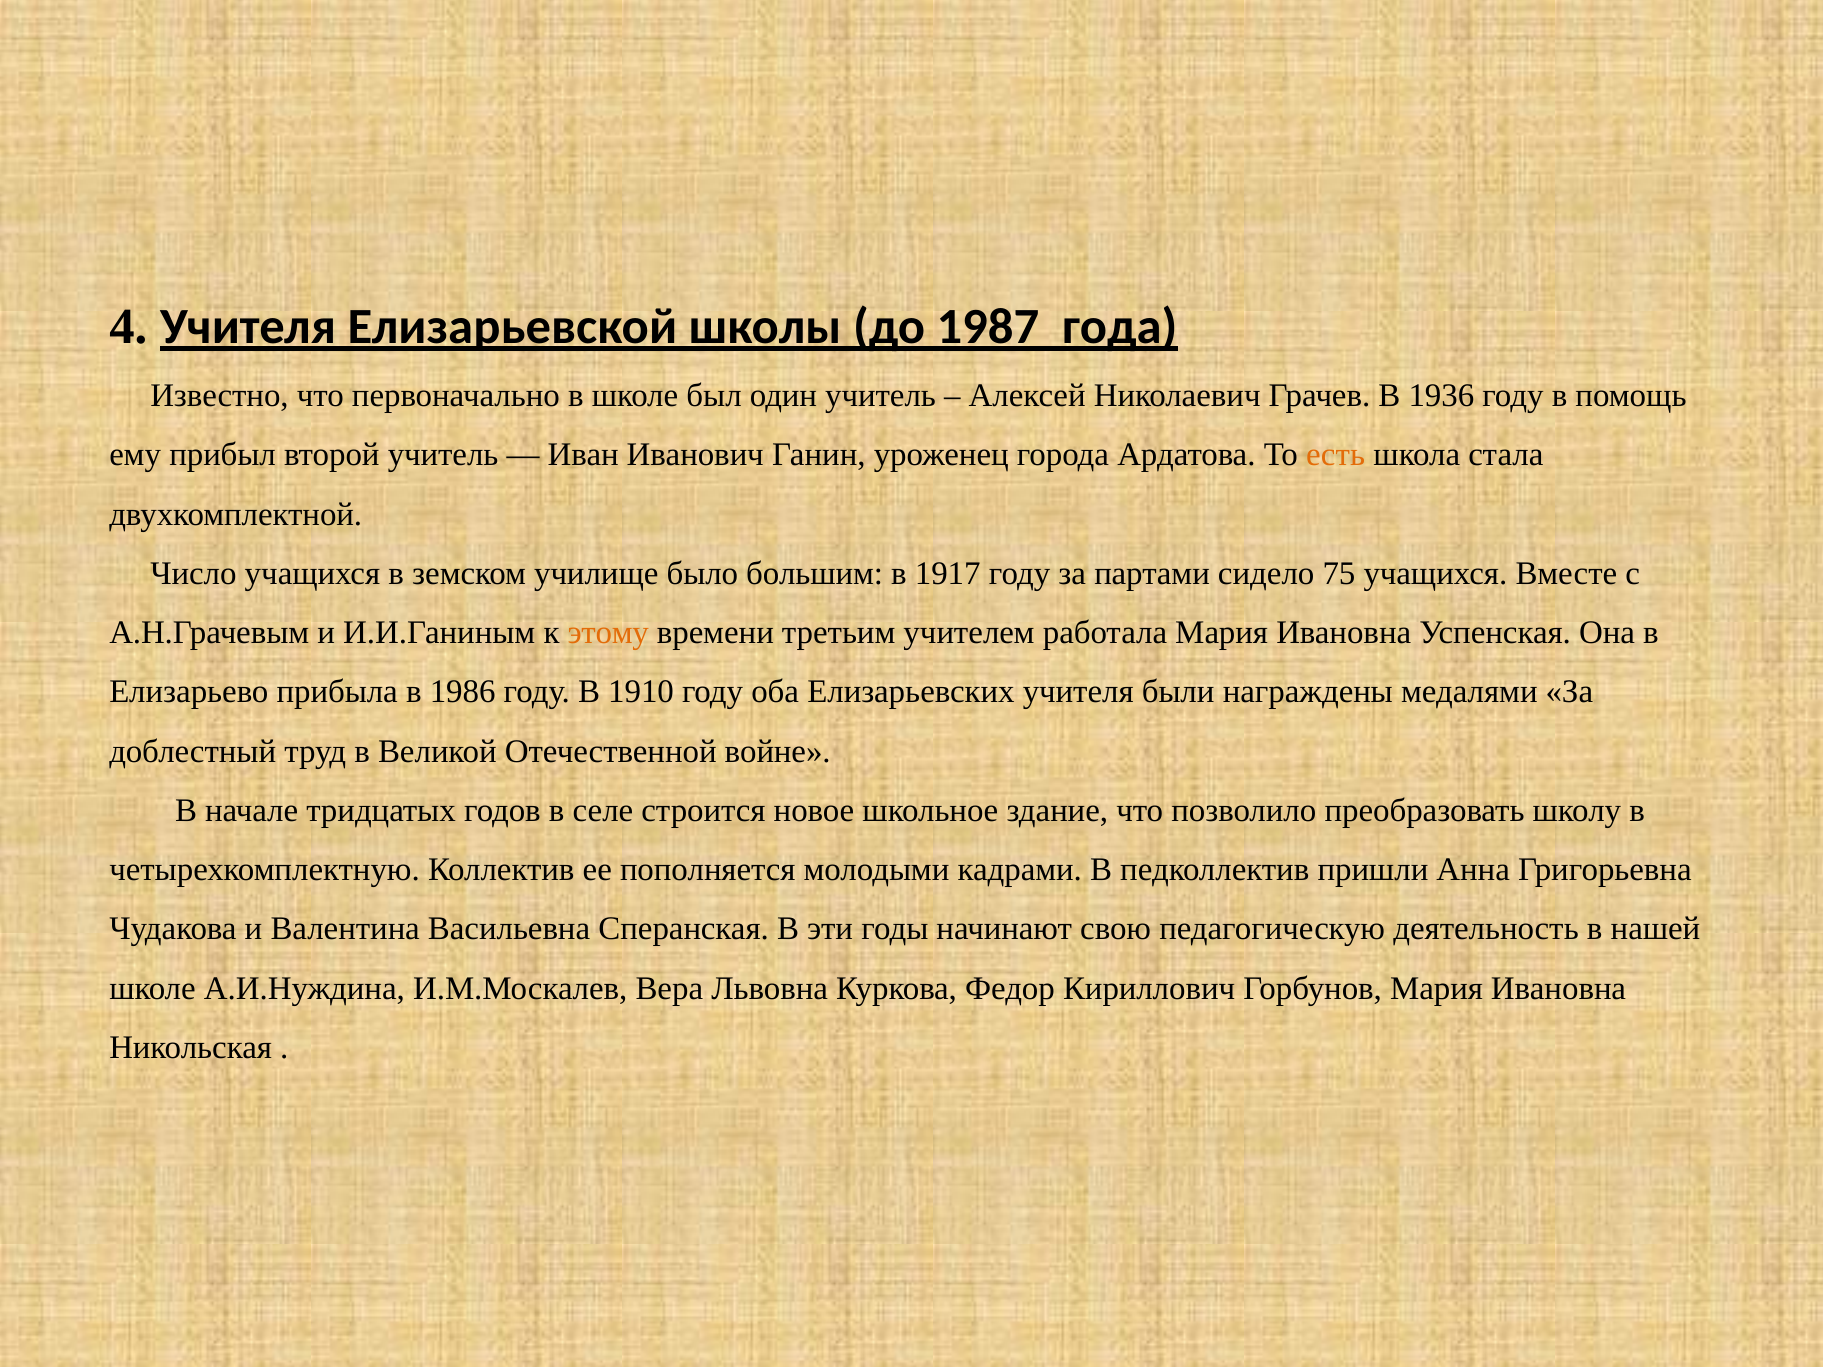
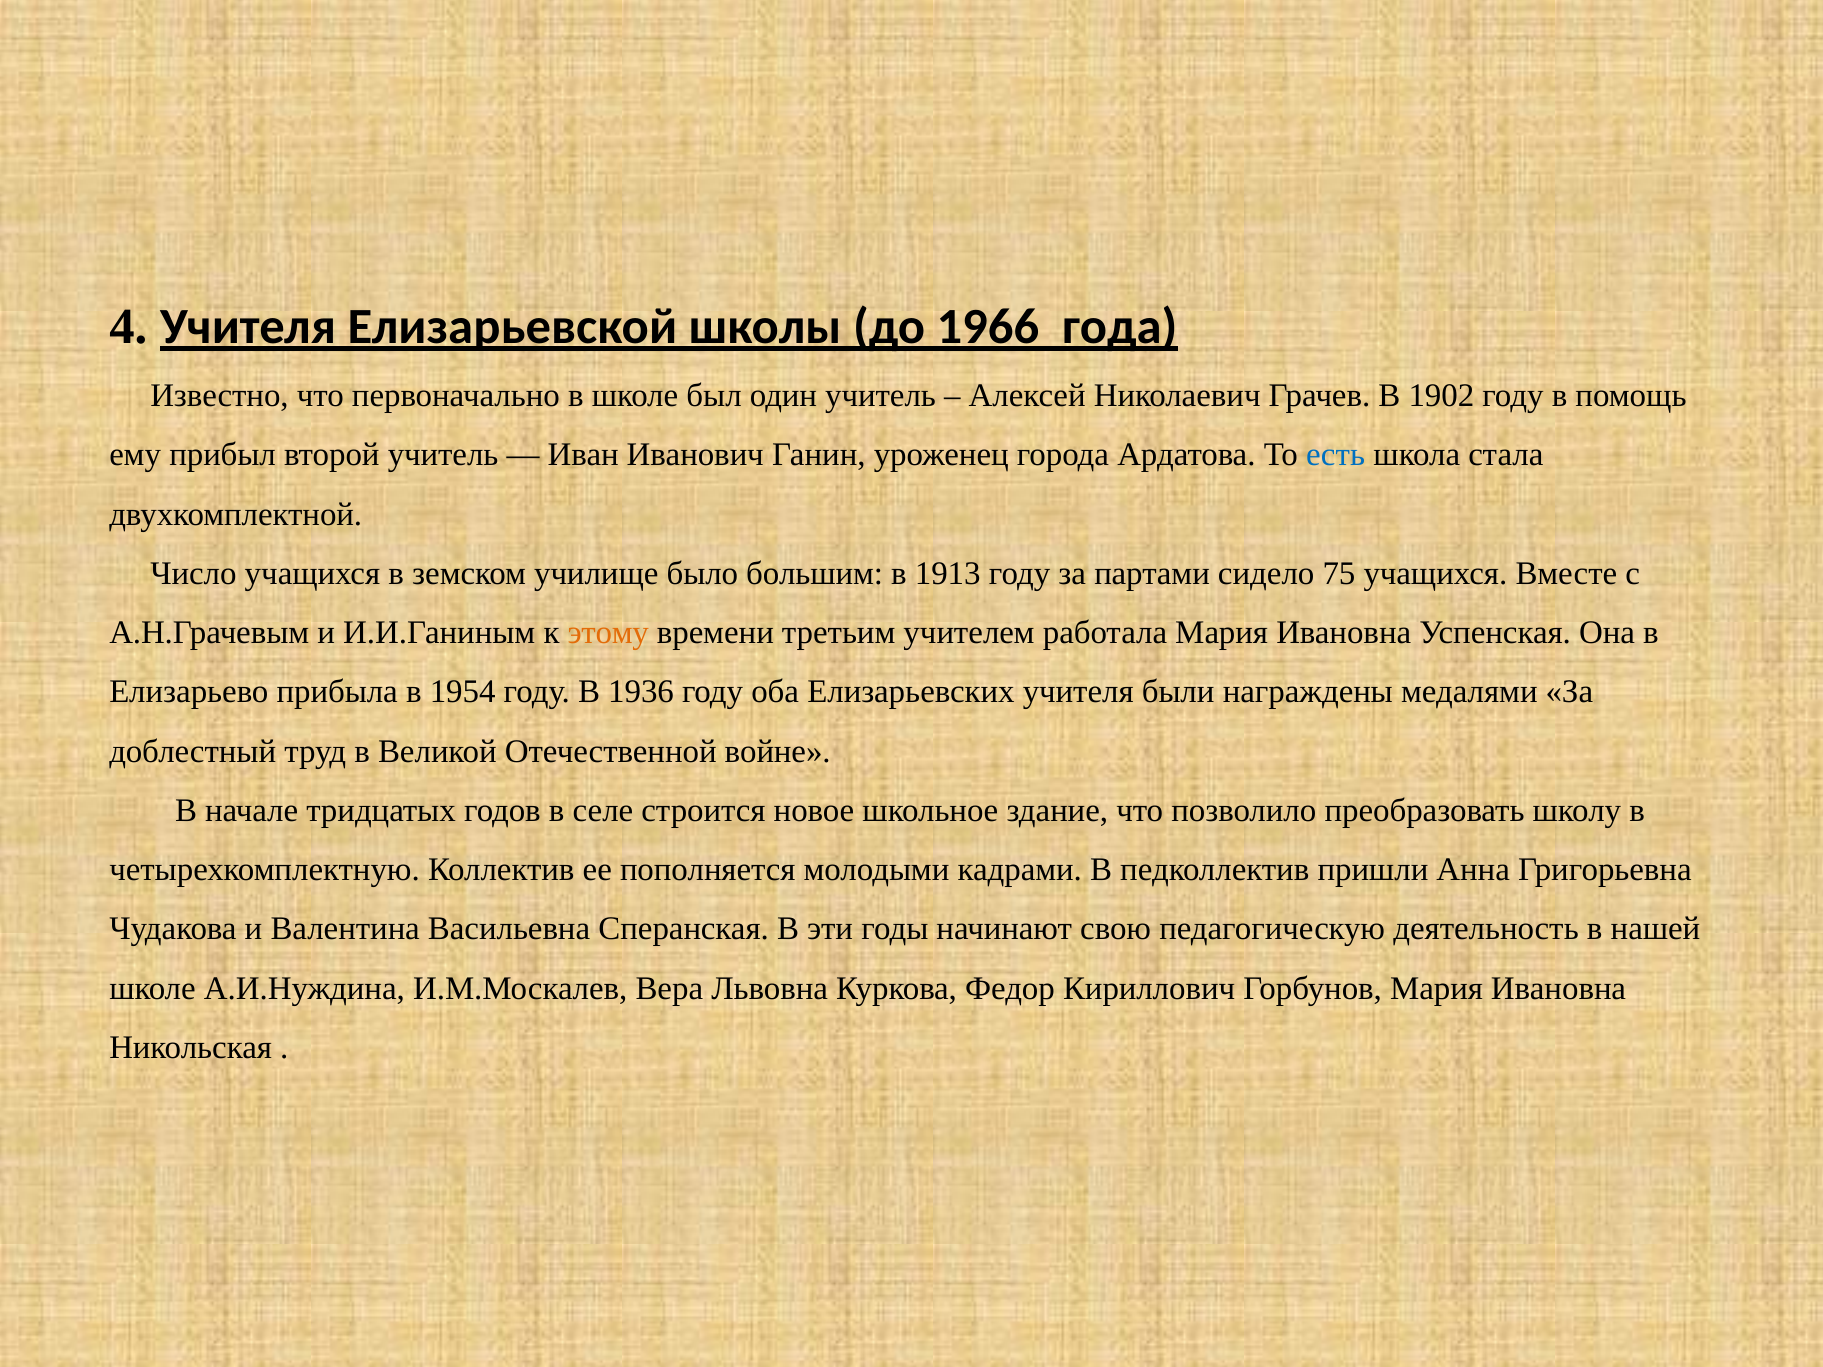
1987: 1987 -> 1966
1936: 1936 -> 1902
есть colour: orange -> blue
1917: 1917 -> 1913
1986: 1986 -> 1954
1910: 1910 -> 1936
